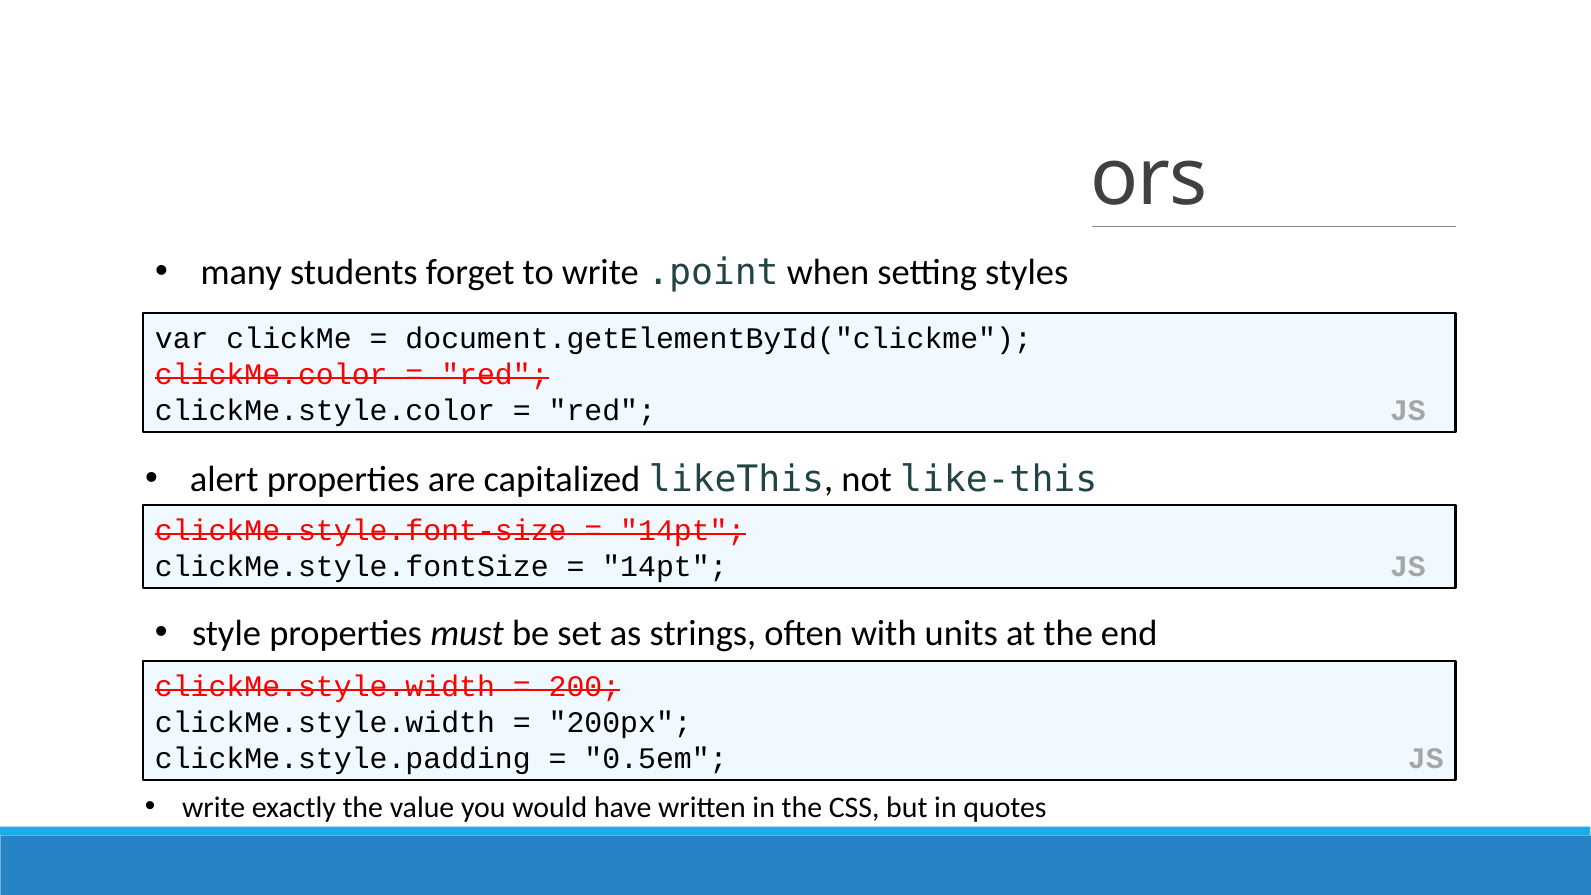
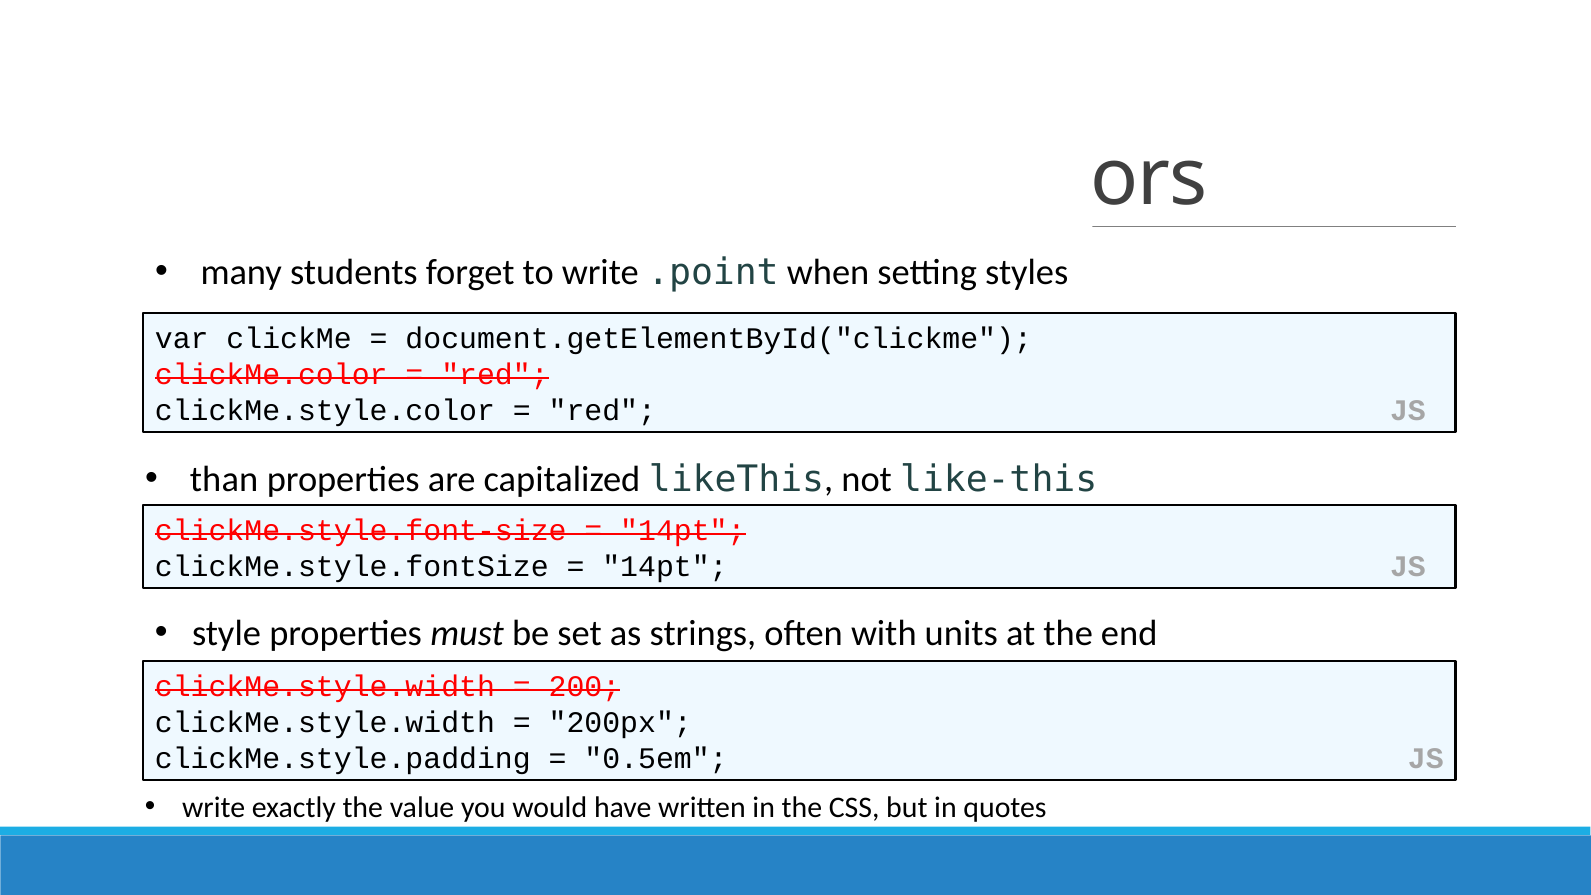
alert: alert -> than
